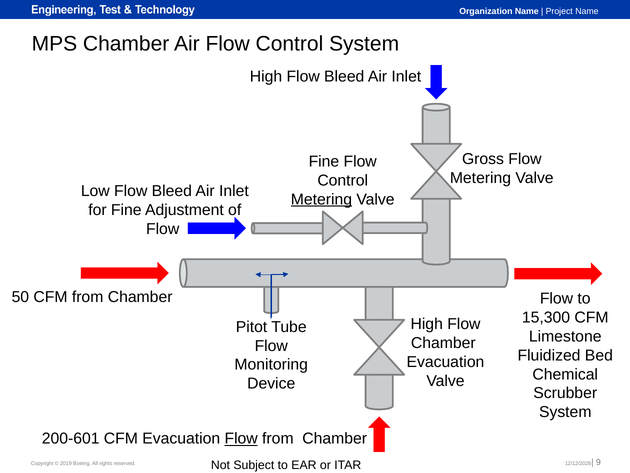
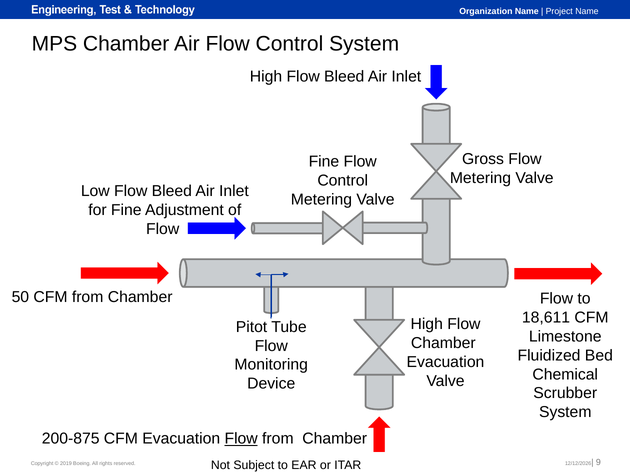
Metering at (321, 199) underline: present -> none
15,300: 15,300 -> 18,611
200-601: 200-601 -> 200-875
